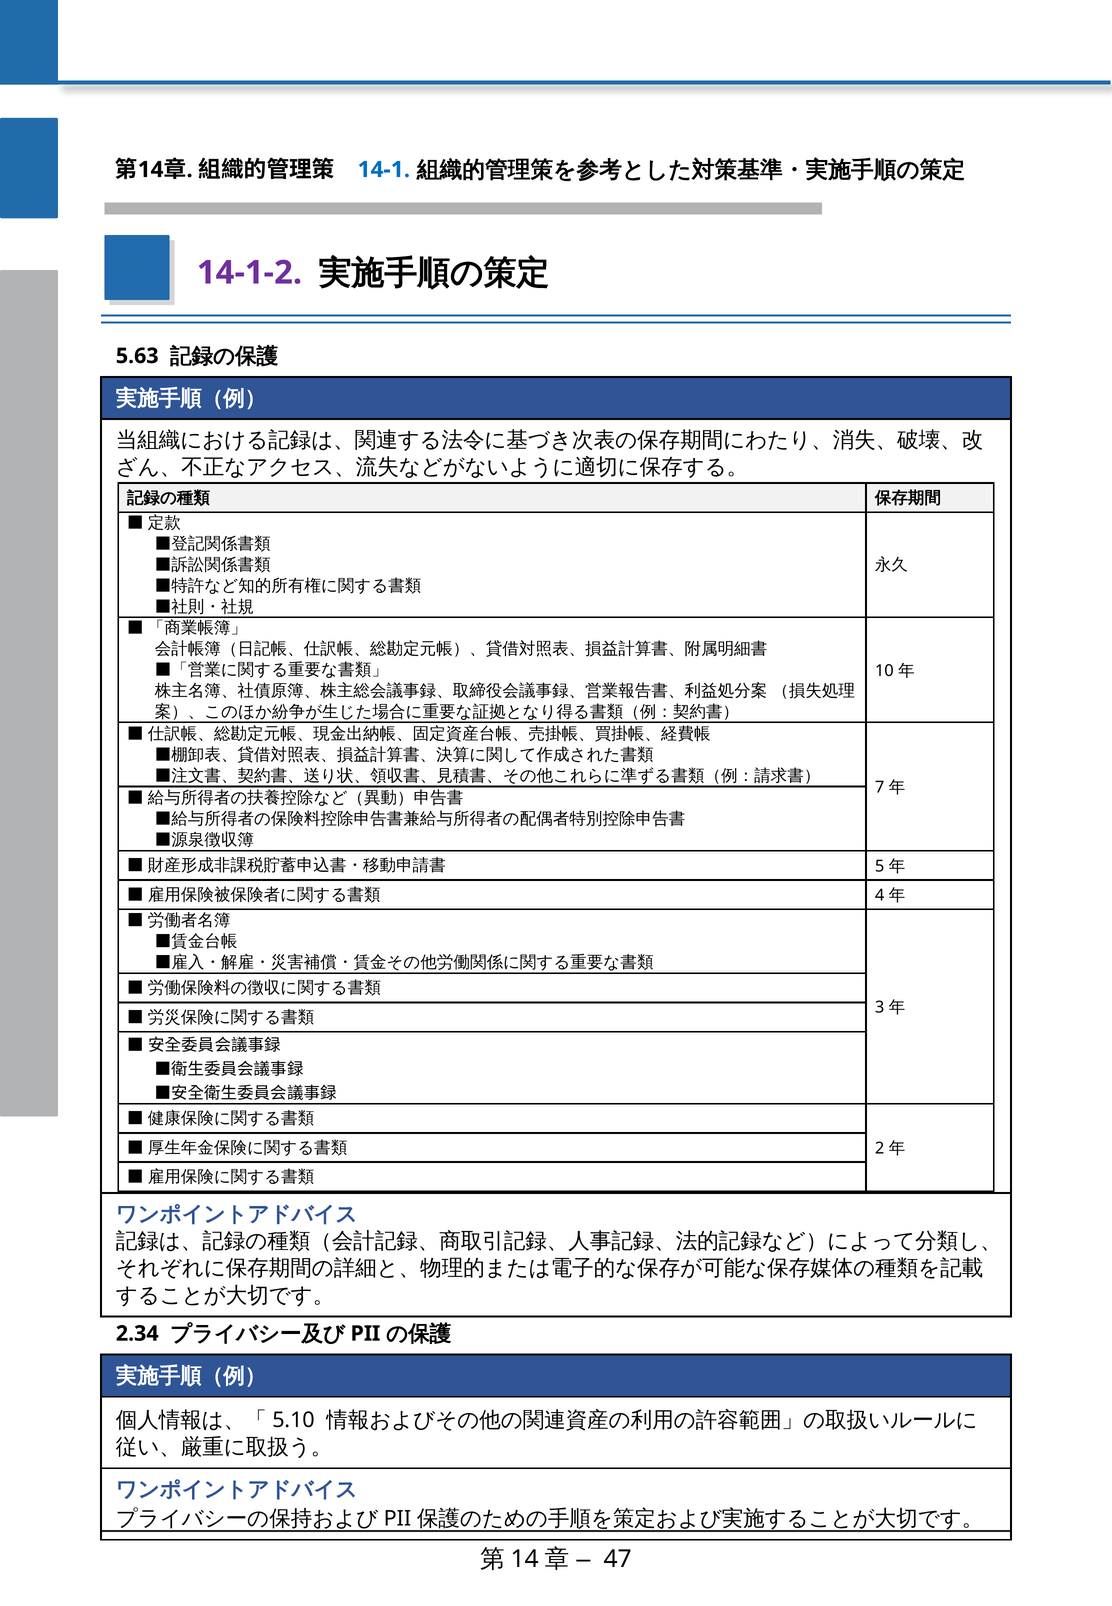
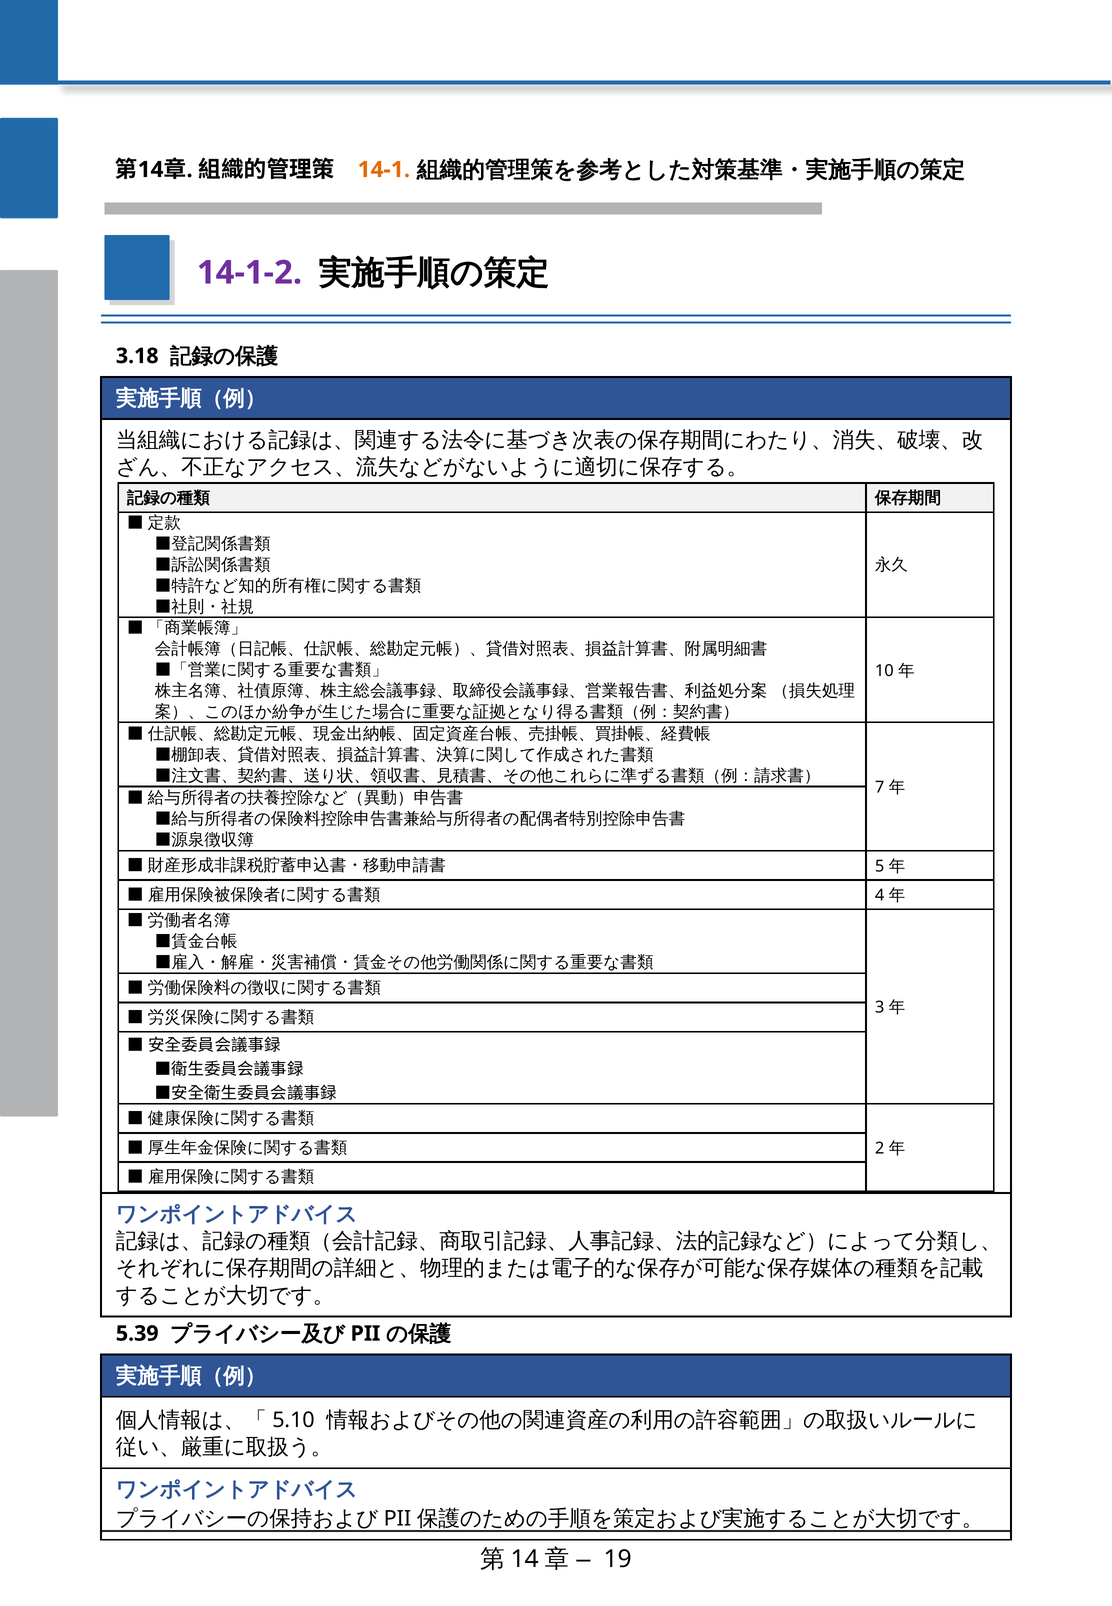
14-1 colour: blue -> orange
5.63: 5.63 -> 3.18
2.34: 2.34 -> 5.39
47: 47 -> 19
